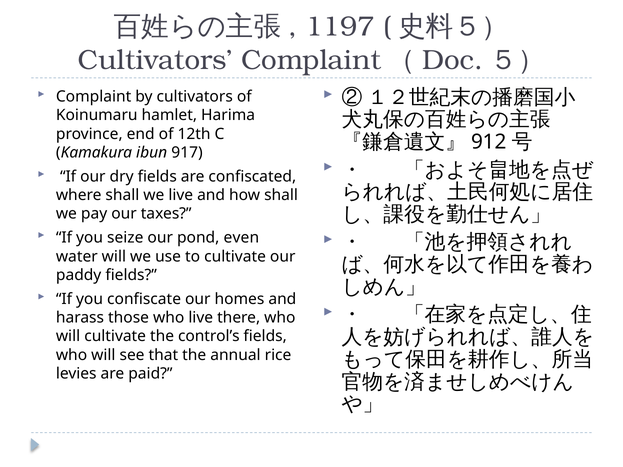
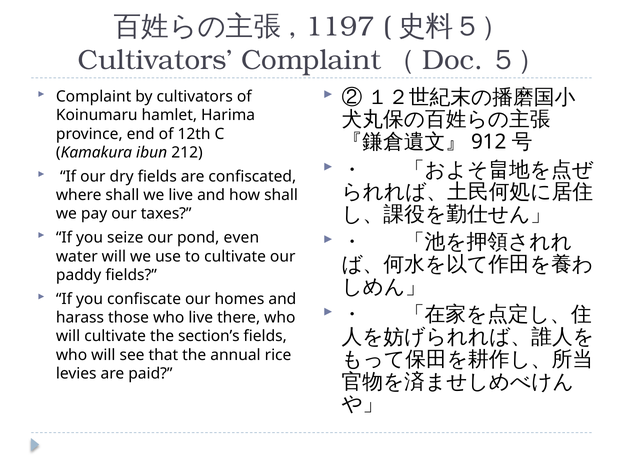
917: 917 -> 212
control’s: control’s -> section’s
